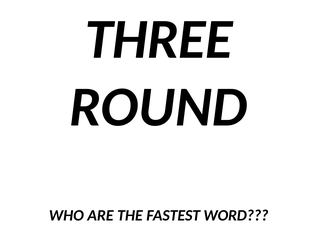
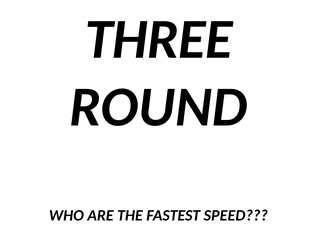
WORD: WORD -> SPEED
